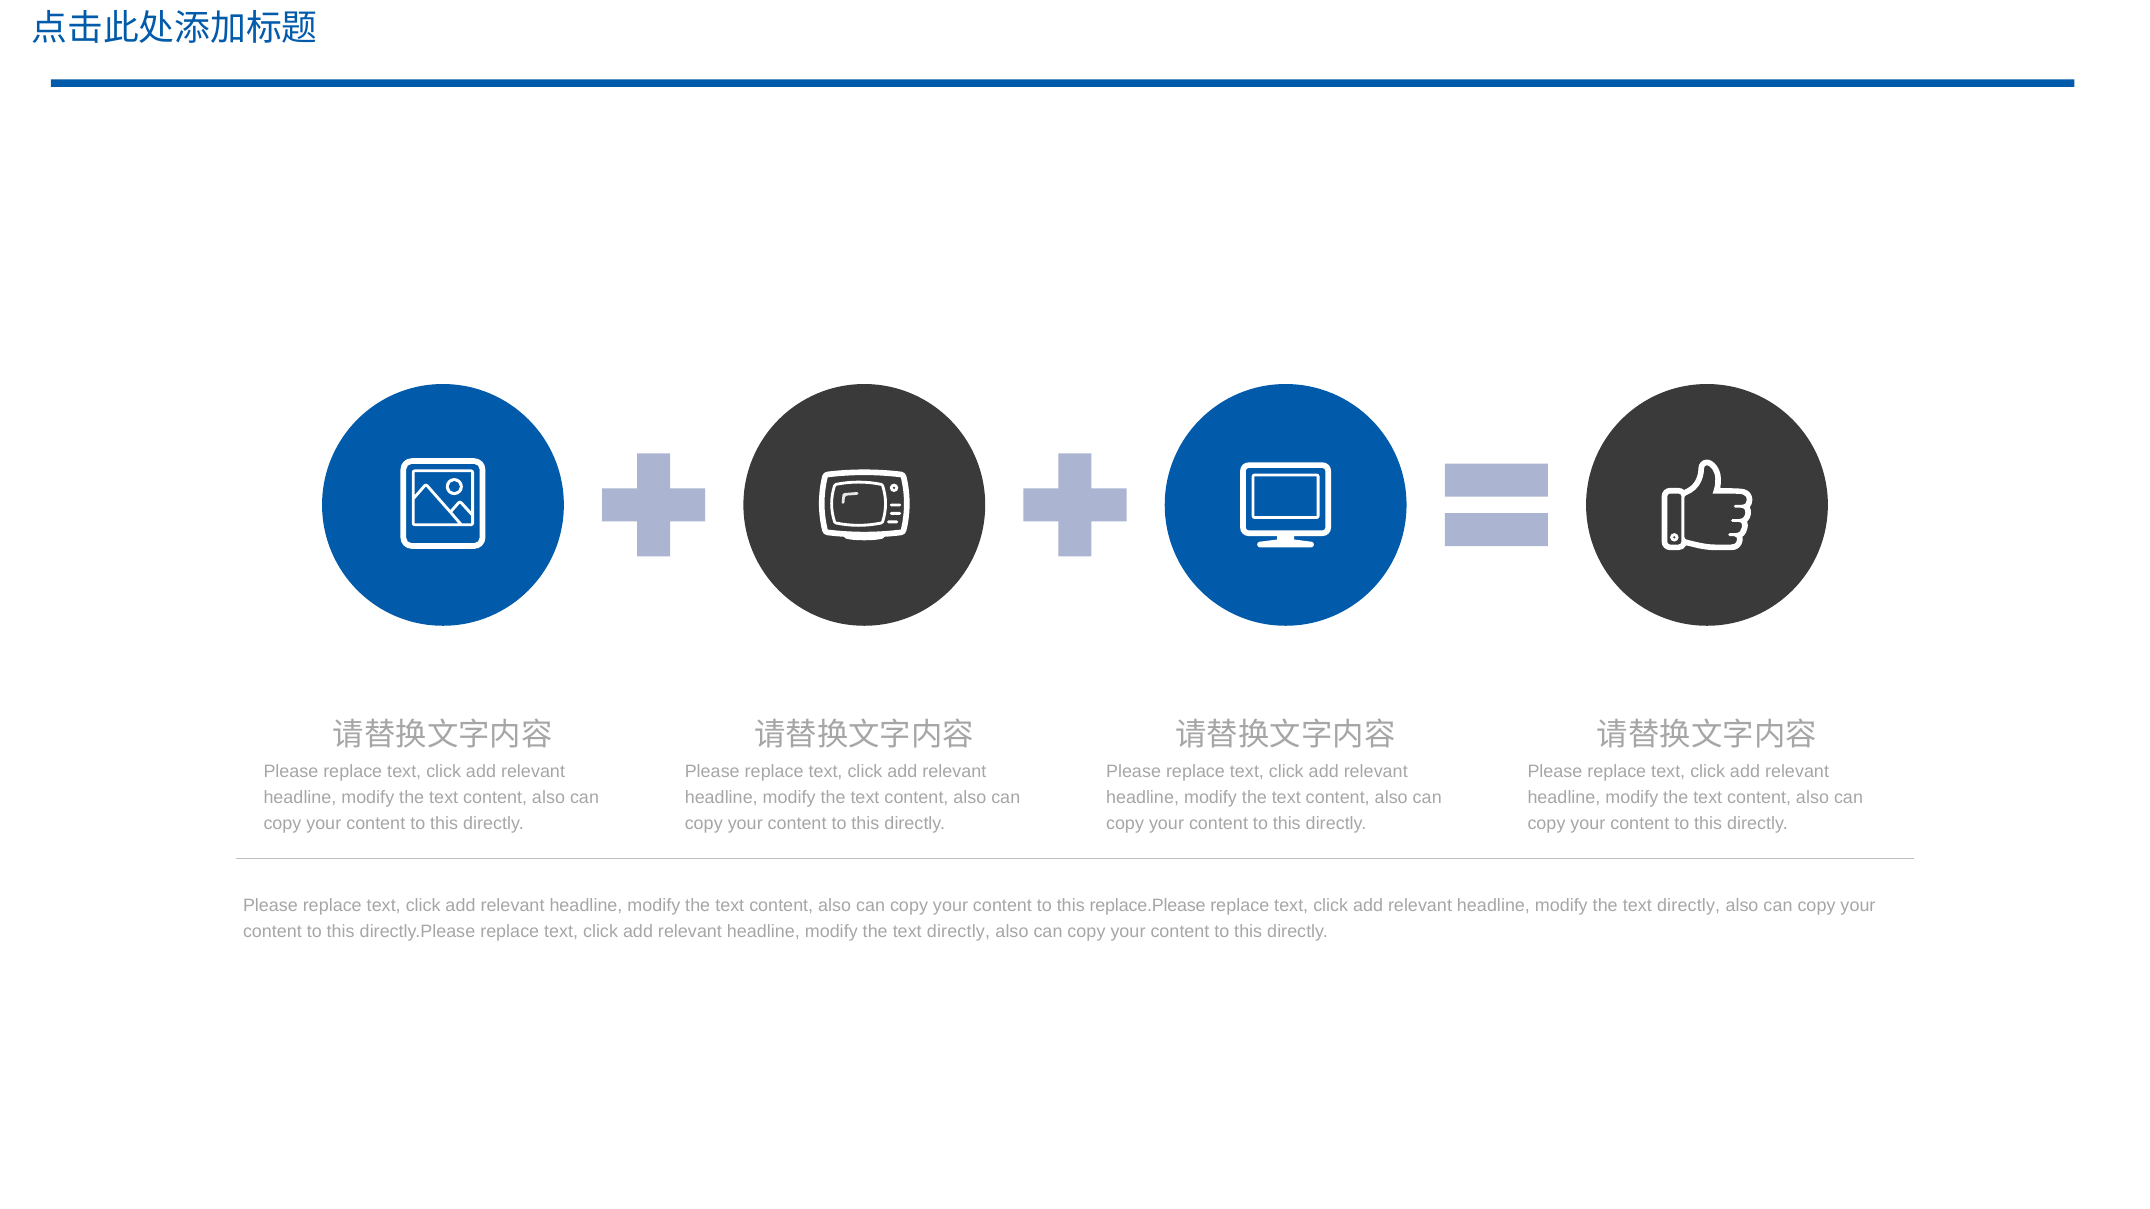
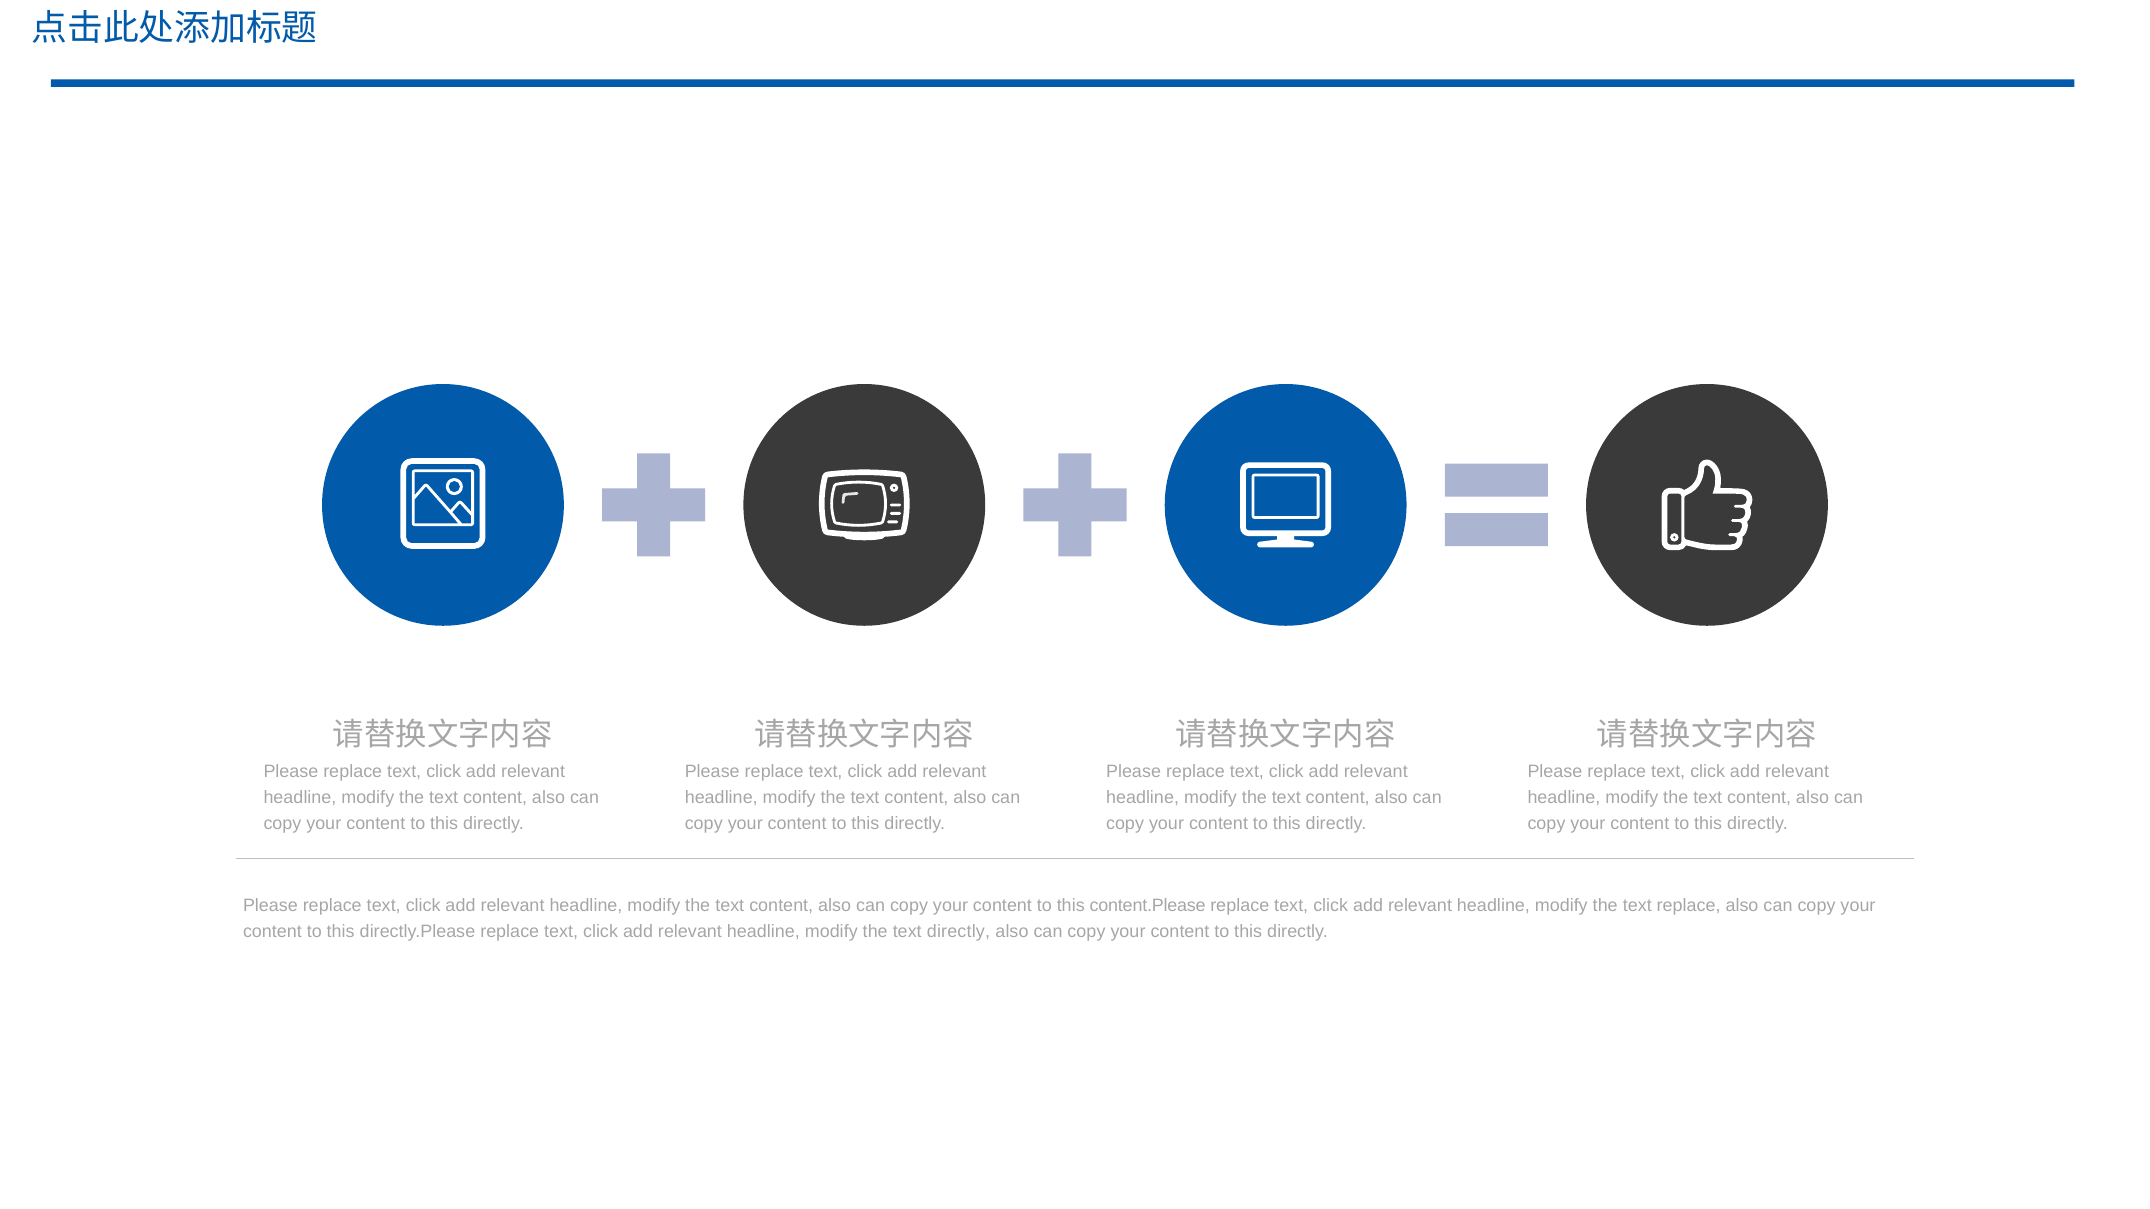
replace.Please: replace.Please -> content.Please
directly at (1689, 906): directly -> replace
